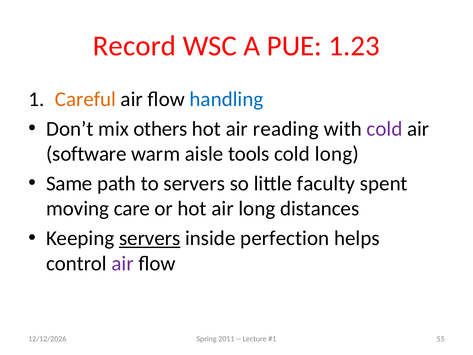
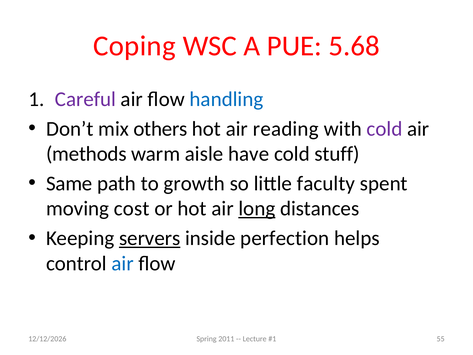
Record: Record -> Coping
1.23: 1.23 -> 5.68
Careful colour: orange -> purple
software: software -> methods
tools: tools -> have
cold long: long -> stuff
to servers: servers -> growth
care: care -> cost
long at (257, 209) underline: none -> present
air at (123, 263) colour: purple -> blue
